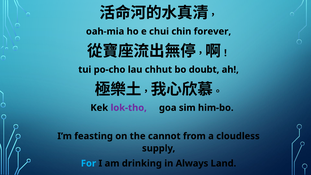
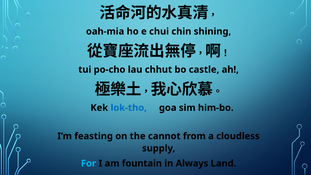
forever: forever -> shining
doubt: doubt -> castle
lok-tho colour: purple -> blue
drinking: drinking -> fountain
